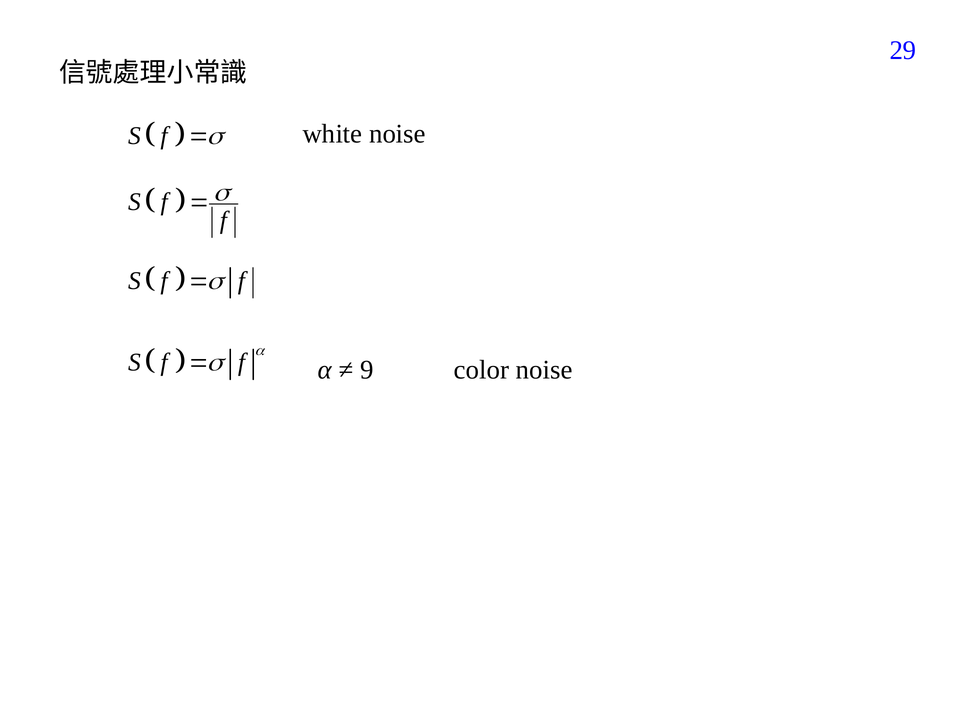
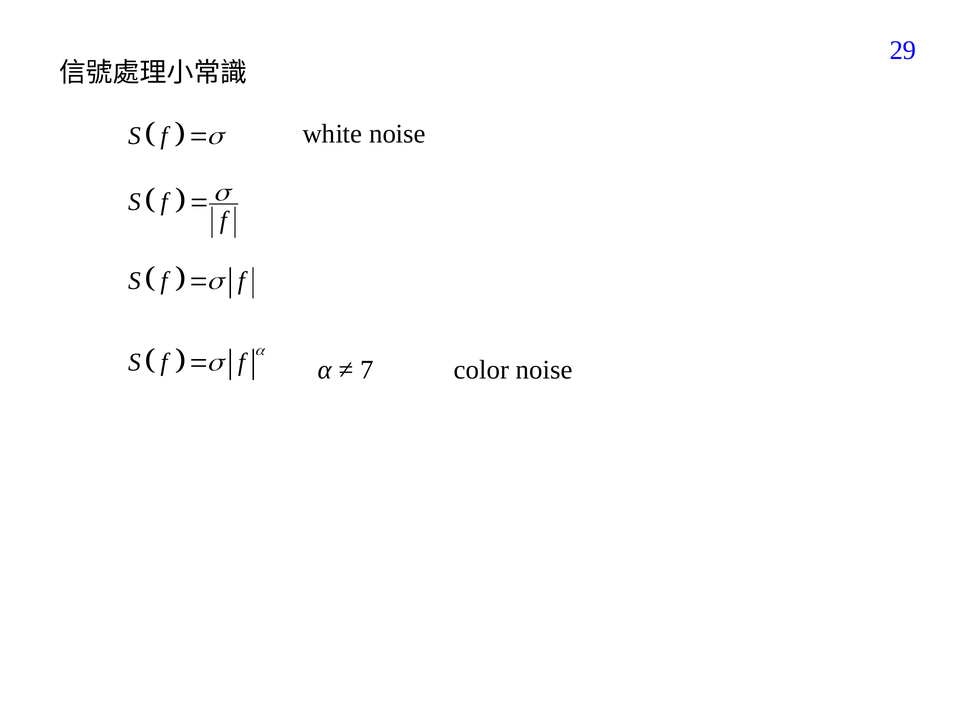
9: 9 -> 7
